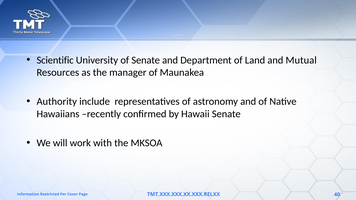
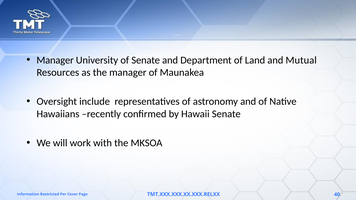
Scientific at (55, 60): Scientific -> Manager
Authority at (57, 102): Authority -> Oversight
